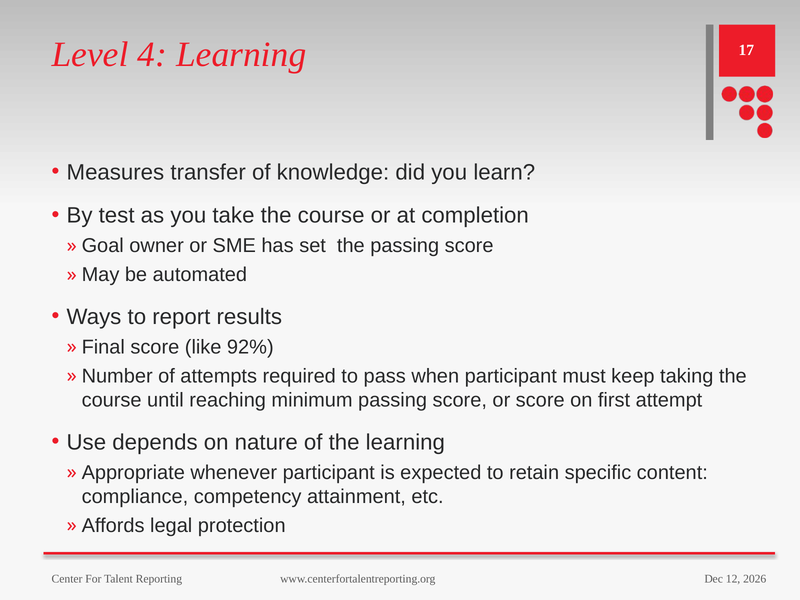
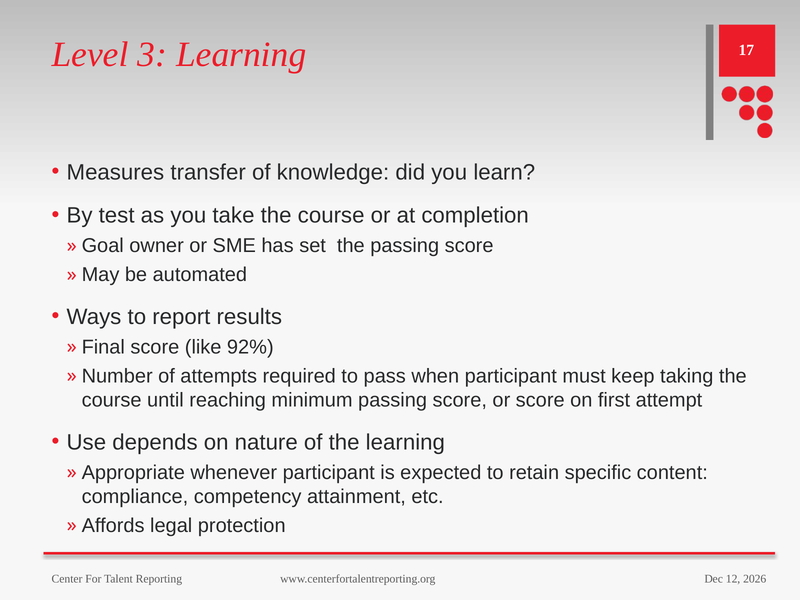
4: 4 -> 3
